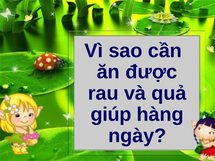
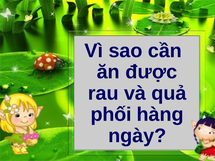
giúp: giúp -> phối
